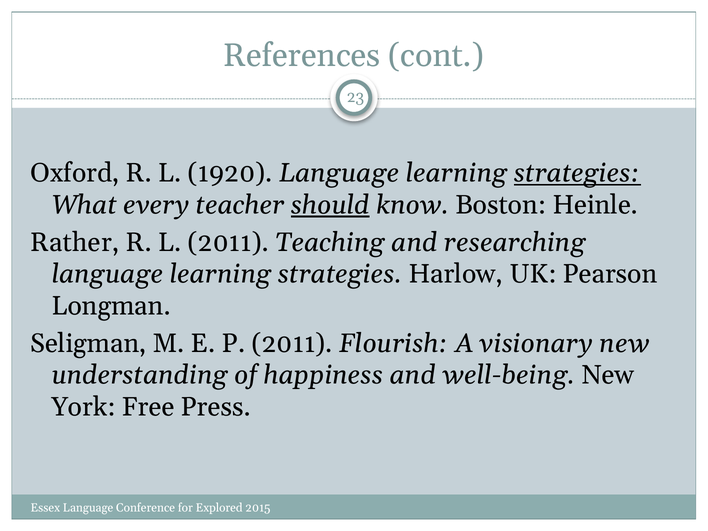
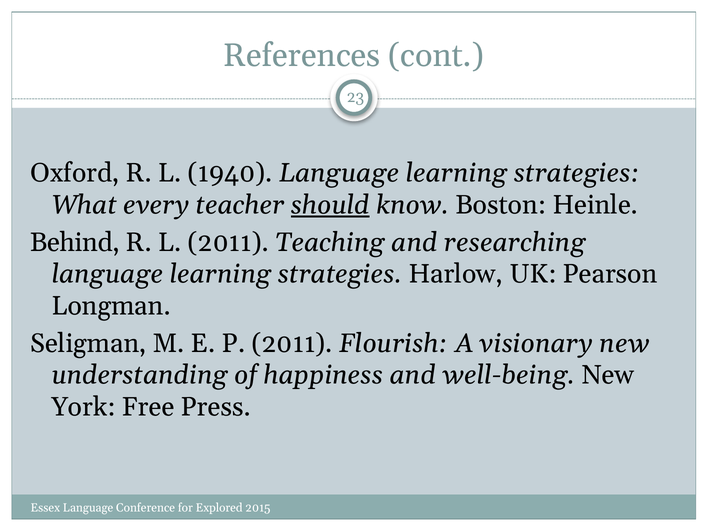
1920: 1920 -> 1940
strategies at (577, 173) underline: present -> none
Rather: Rather -> Behind
